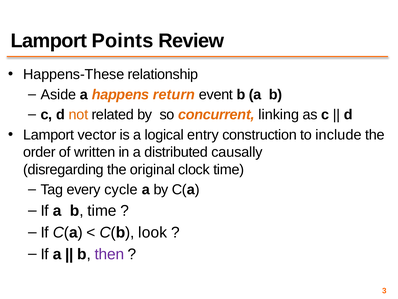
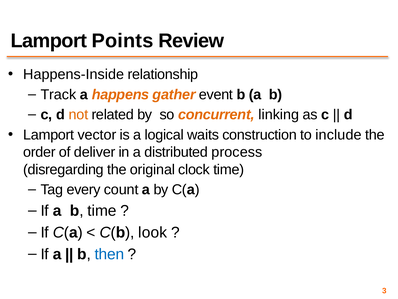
Happens-These: Happens-These -> Happens-Inside
Aside: Aside -> Track
return: return -> gather
entry: entry -> waits
written: written -> deliver
causally: causally -> process
cycle: cycle -> count
then colour: purple -> blue
